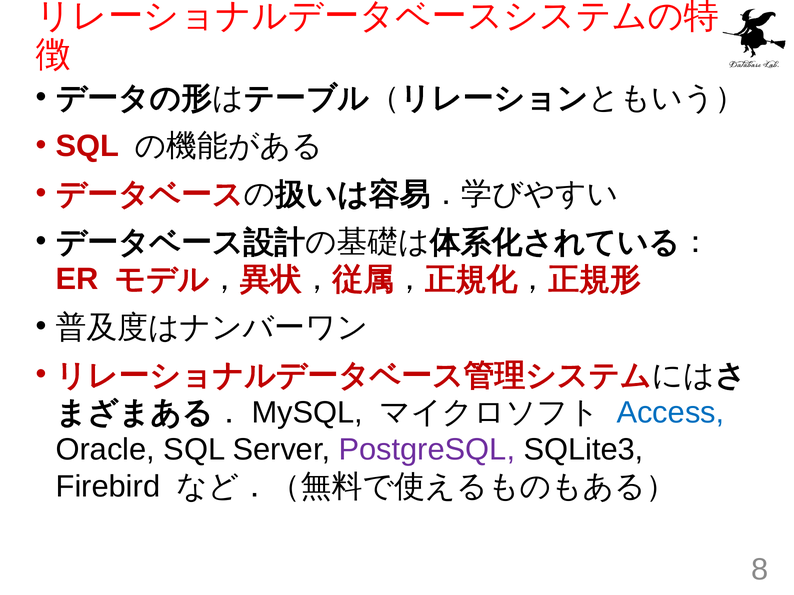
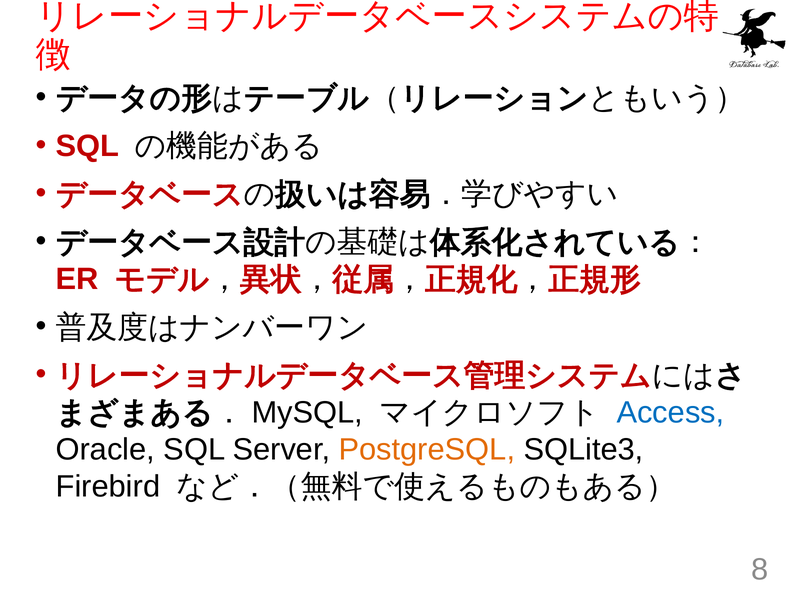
PostgreSQL colour: purple -> orange
